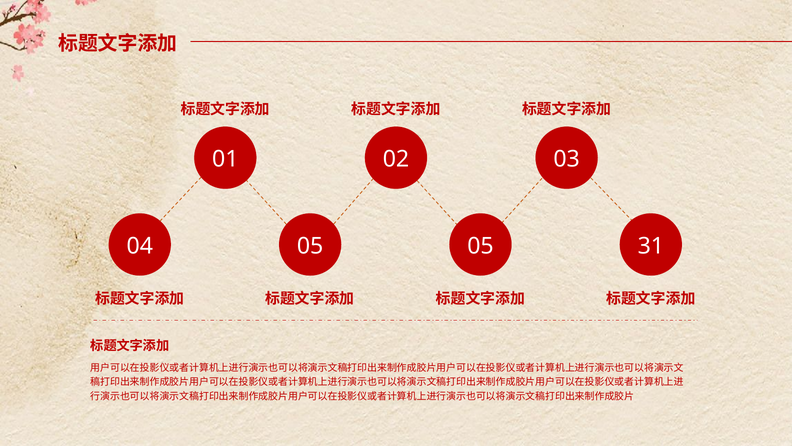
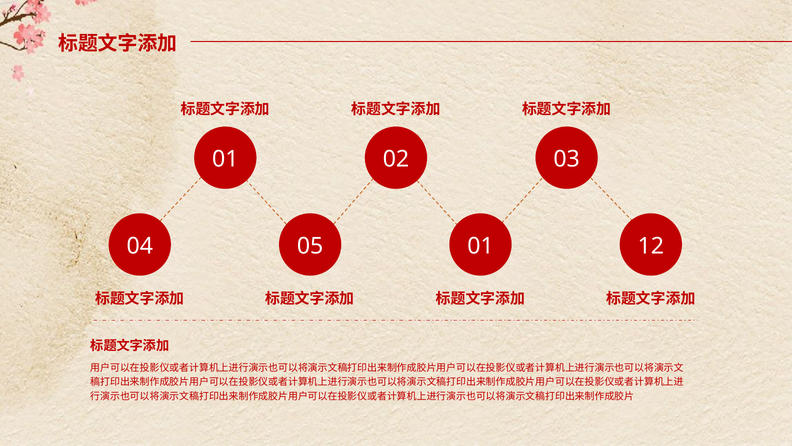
05 05: 05 -> 01
31: 31 -> 12
